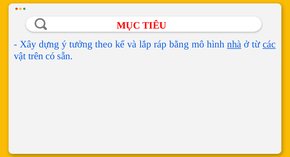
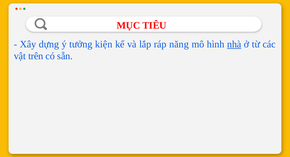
theo: theo -> kiện
bằng: bằng -> năng
các underline: present -> none
